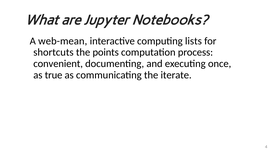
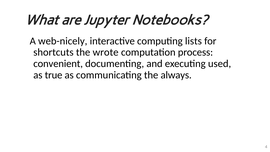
web-mean: web-mean -> web-nicely
points: points -> wrote
once: once -> used
iterate: iterate -> always
